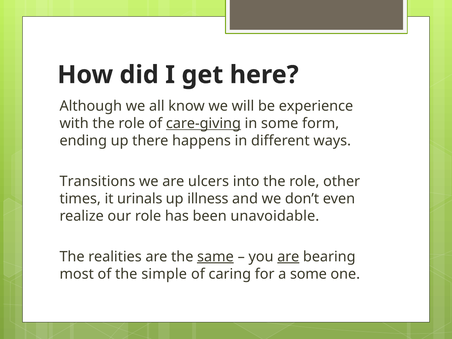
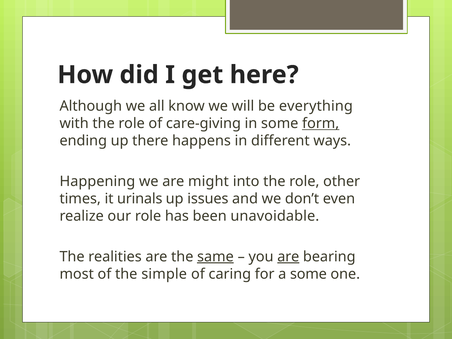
experience: experience -> everything
care-giving underline: present -> none
form underline: none -> present
Transitions: Transitions -> Happening
ulcers: ulcers -> might
illness: illness -> issues
